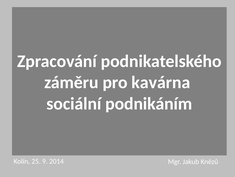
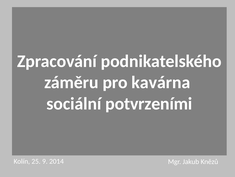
podnikáním: podnikáním -> potvrzeními
